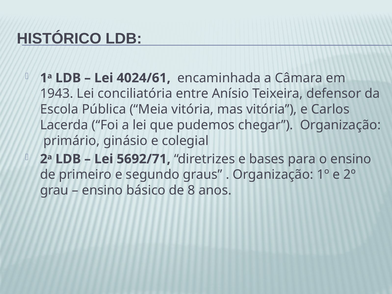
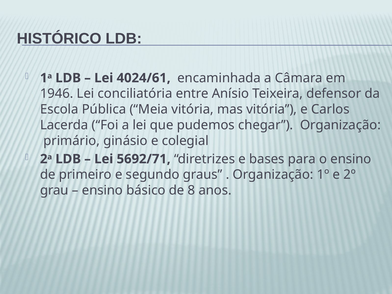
1943: 1943 -> 1946
